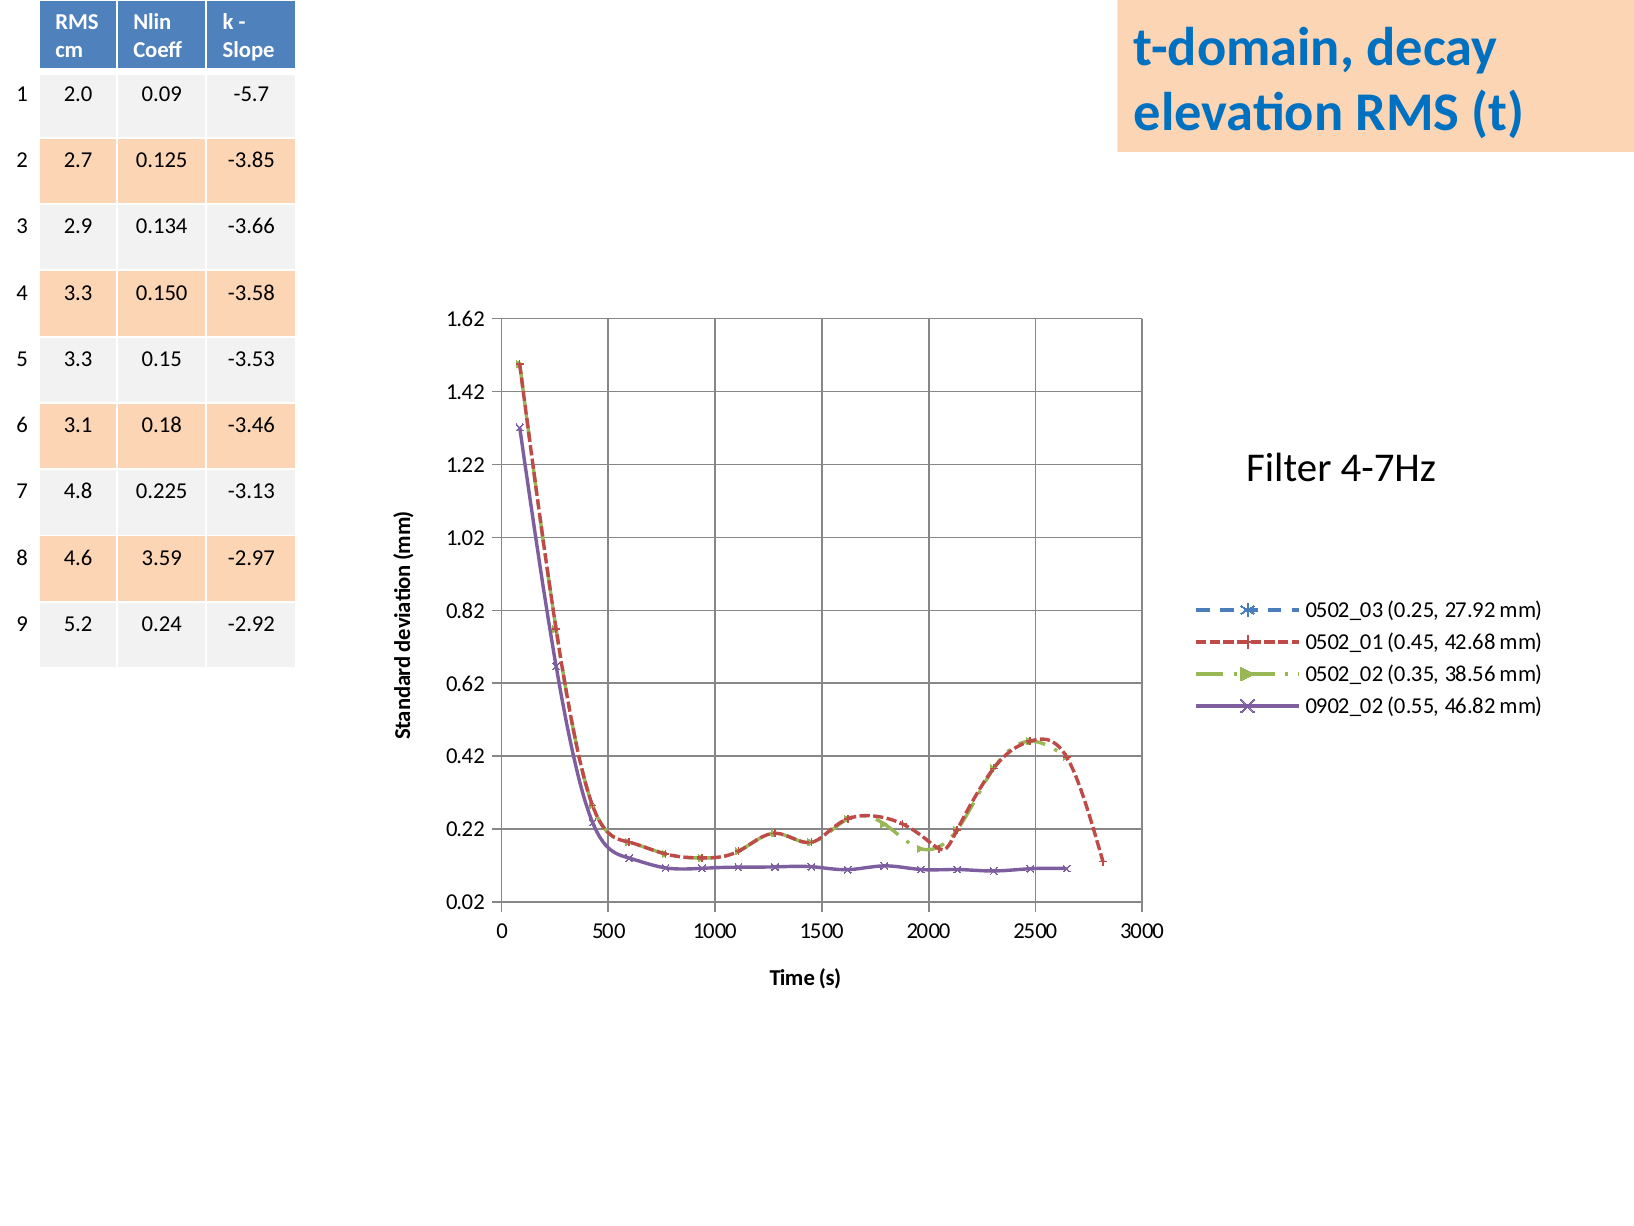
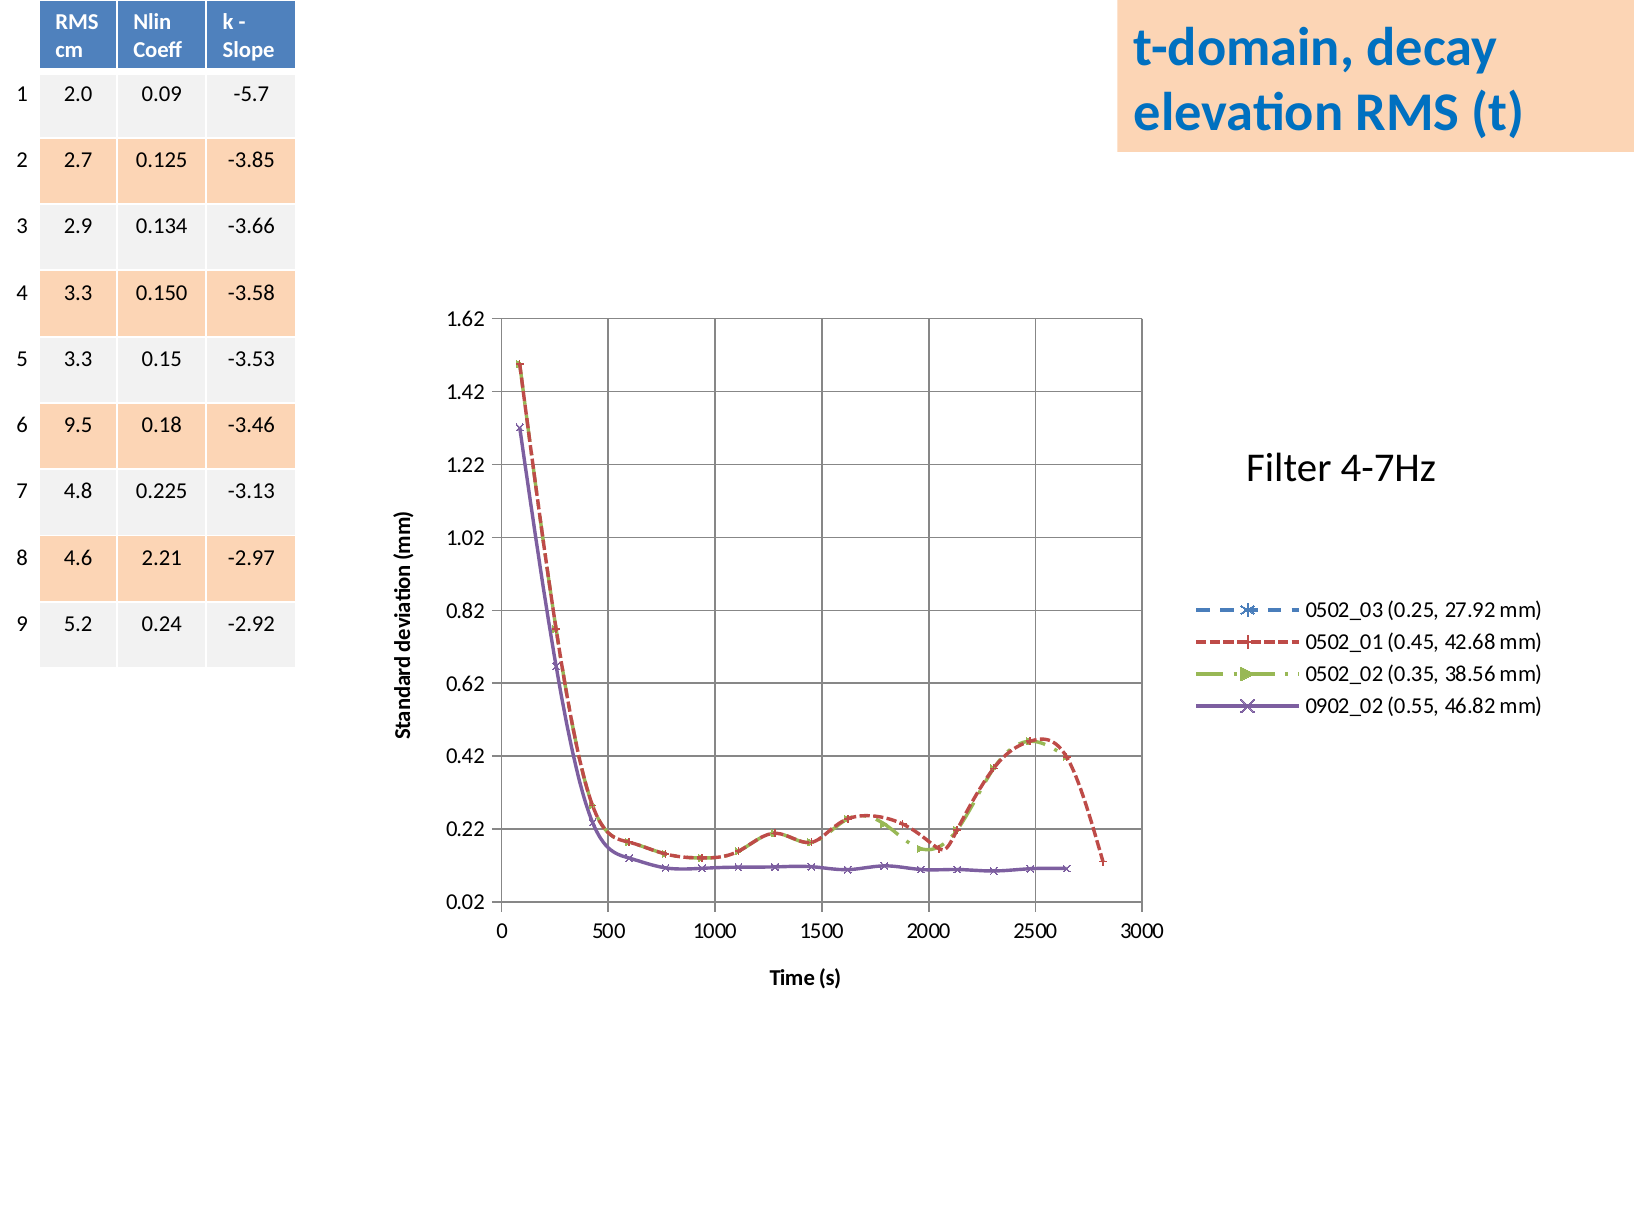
3.1: 3.1 -> 9.5
3.59: 3.59 -> 2.21
